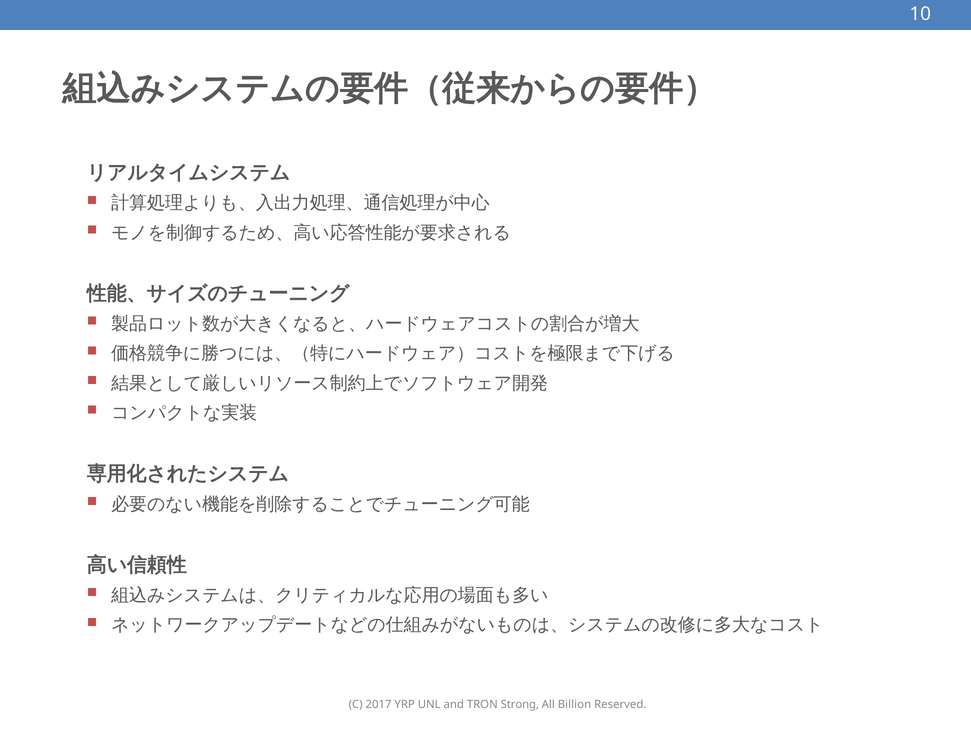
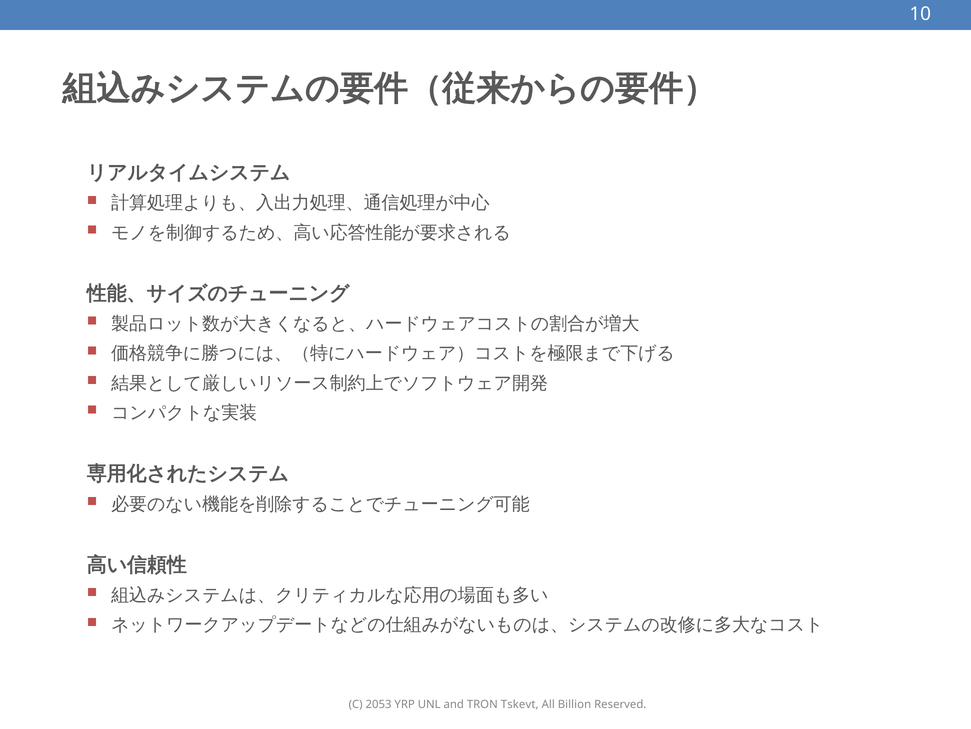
2017: 2017 -> 2053
Strong: Strong -> Tskevt
